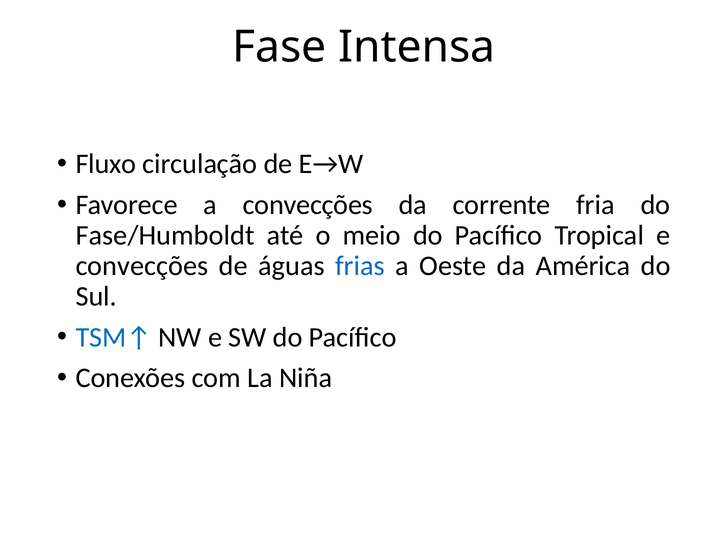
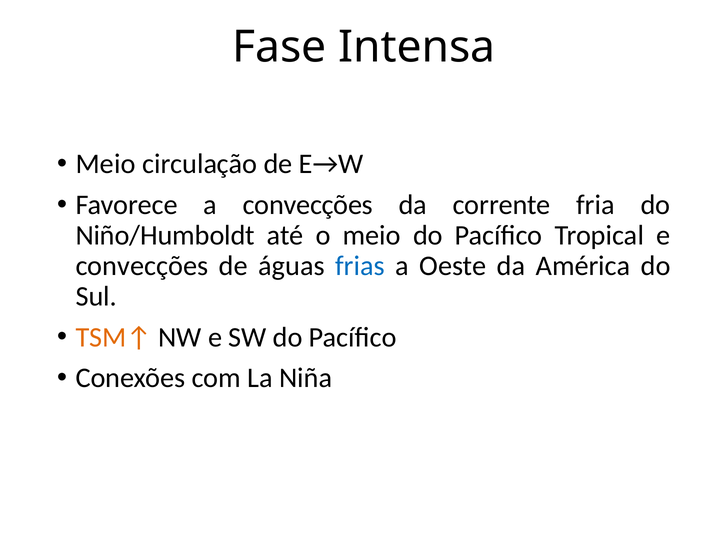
Fluxo at (106, 164): Fluxo -> Meio
Fase/Humboldt: Fase/Humboldt -> Niño/Humboldt
TSM↑ colour: blue -> orange
